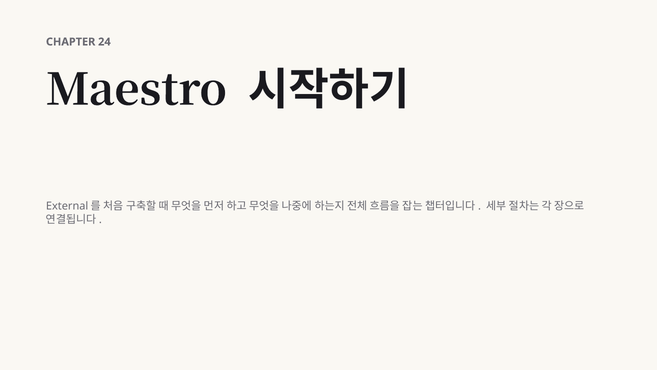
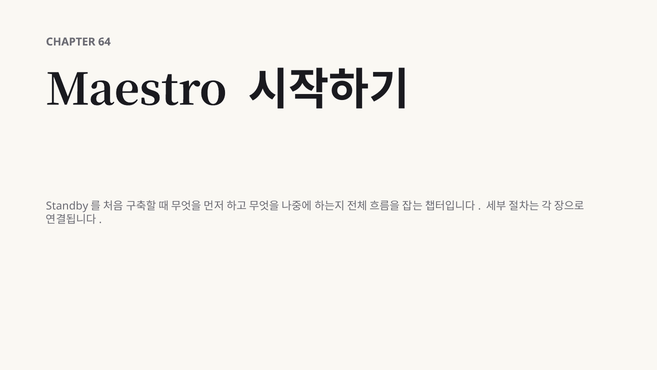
24: 24 -> 64
External: External -> Standby
